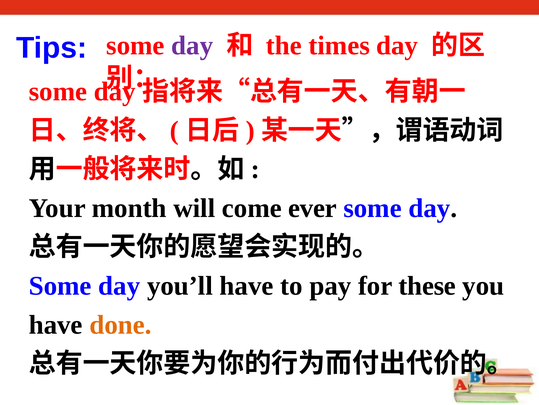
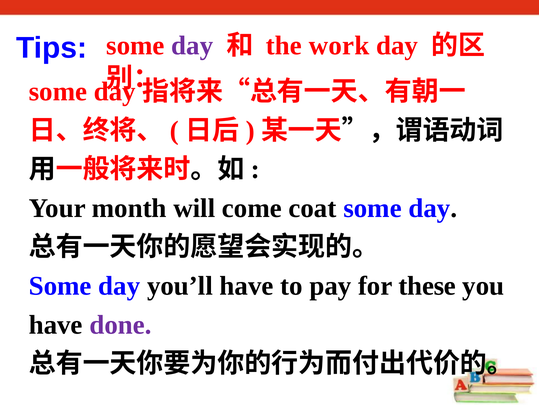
times: times -> work
ever: ever -> coat
done colour: orange -> purple
